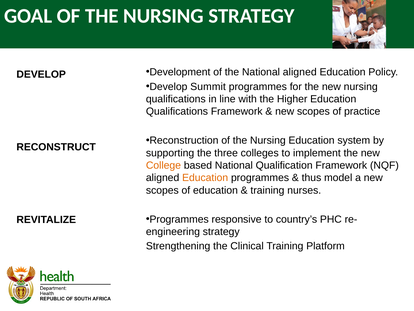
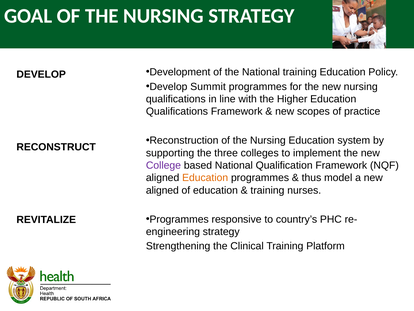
National aligned: aligned -> training
College colour: orange -> purple
scopes at (162, 190): scopes -> aligned
